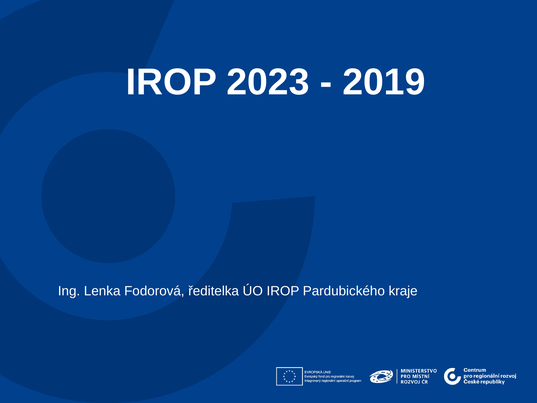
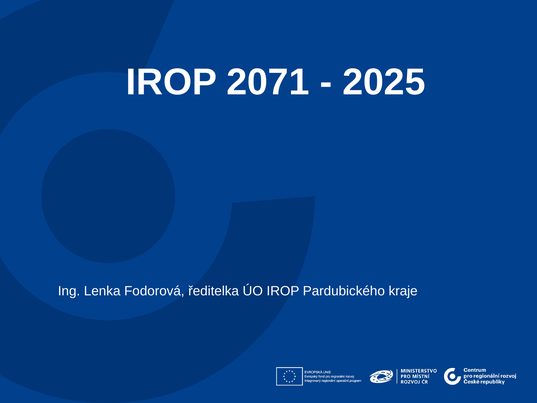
2023: 2023 -> 2071
2019: 2019 -> 2025
